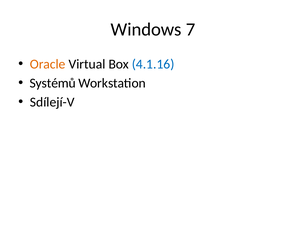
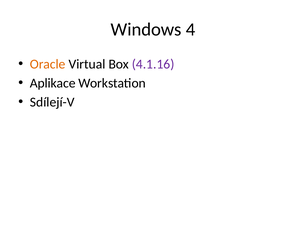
7: 7 -> 4
4.1.16 colour: blue -> purple
Systémů: Systémů -> Aplikace
